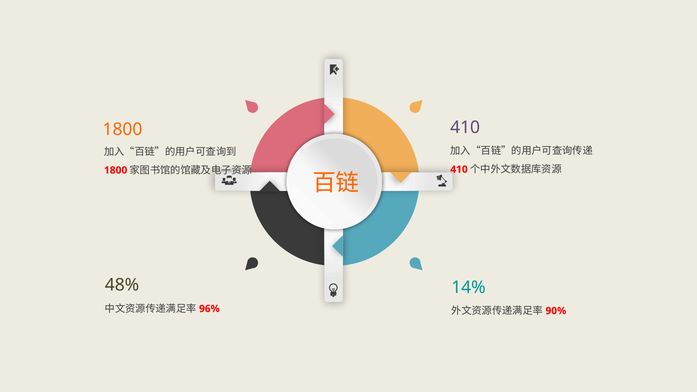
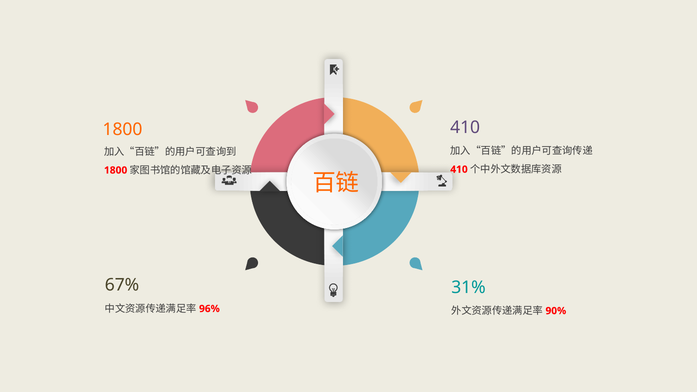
48%: 48% -> 67%
14%: 14% -> 31%
